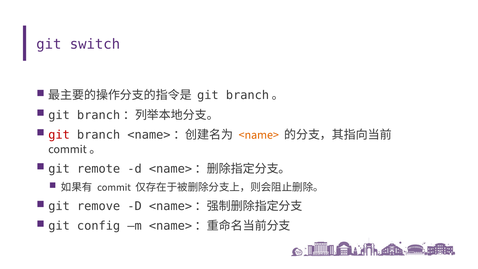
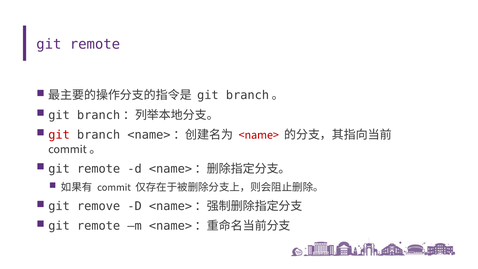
switch at (95, 44): switch -> remote
<name> colour: orange -> red
config at (99, 226): config -> remote
